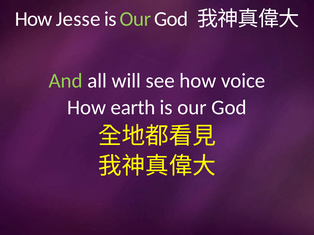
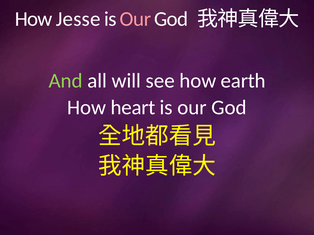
Our at (135, 19) colour: light green -> pink
voice: voice -> earth
earth: earth -> heart
